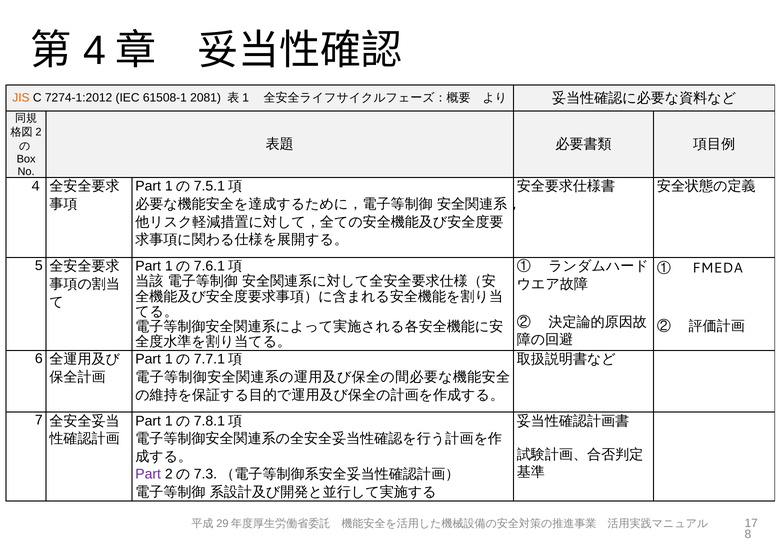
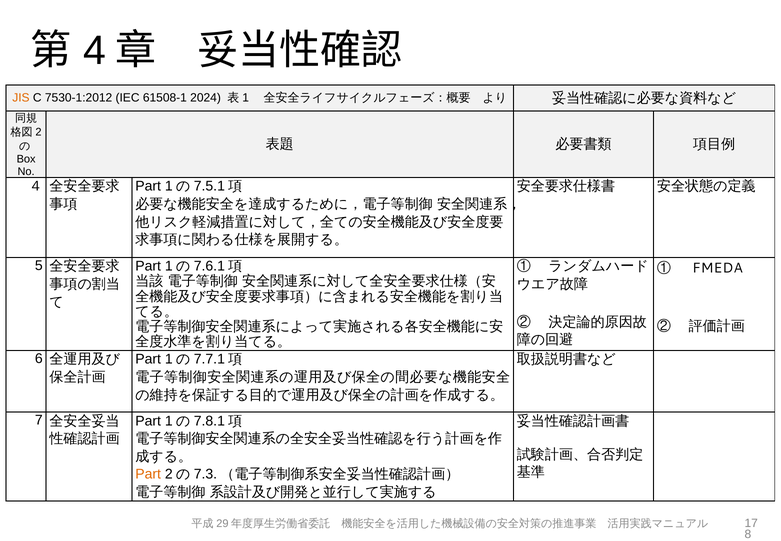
7274-1:2012: 7274-1:2012 -> 7530-1:2012
2081: 2081 -> 2024
Part at (148, 474) colour: purple -> orange
